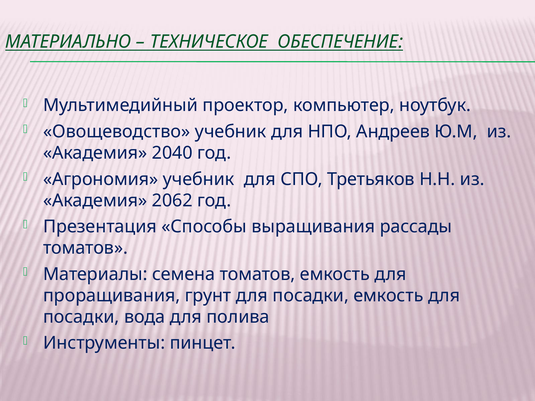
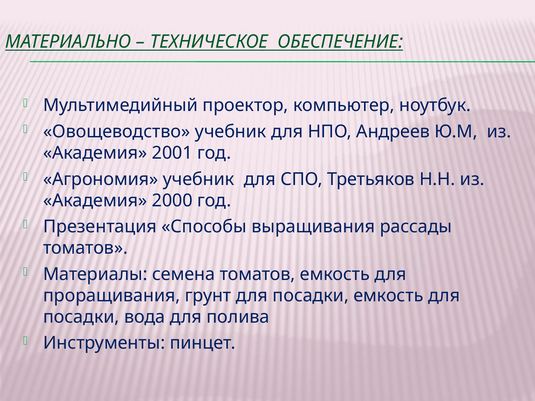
2040: 2040 -> 2001
2062: 2062 -> 2000
